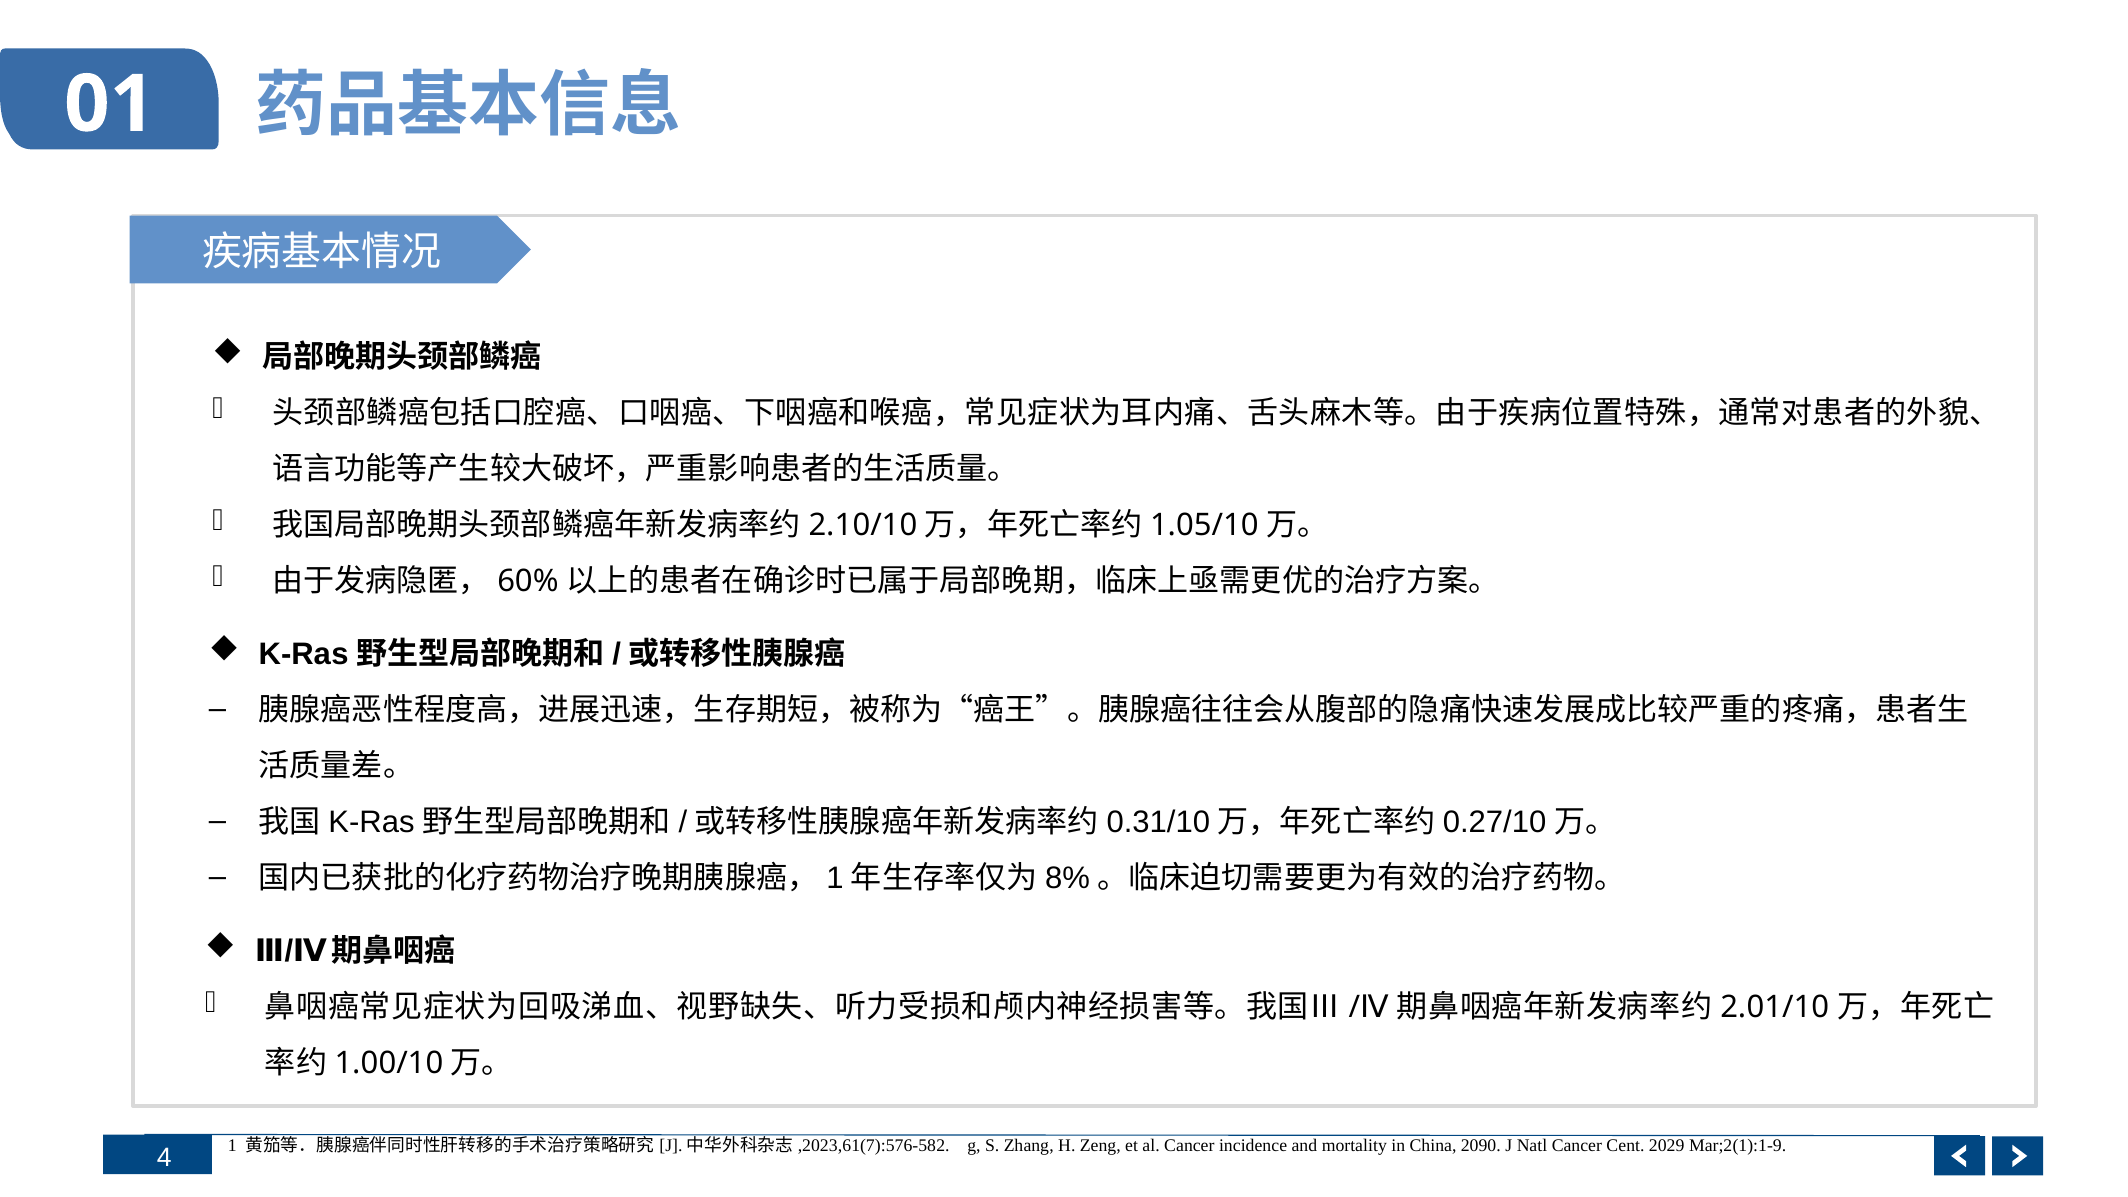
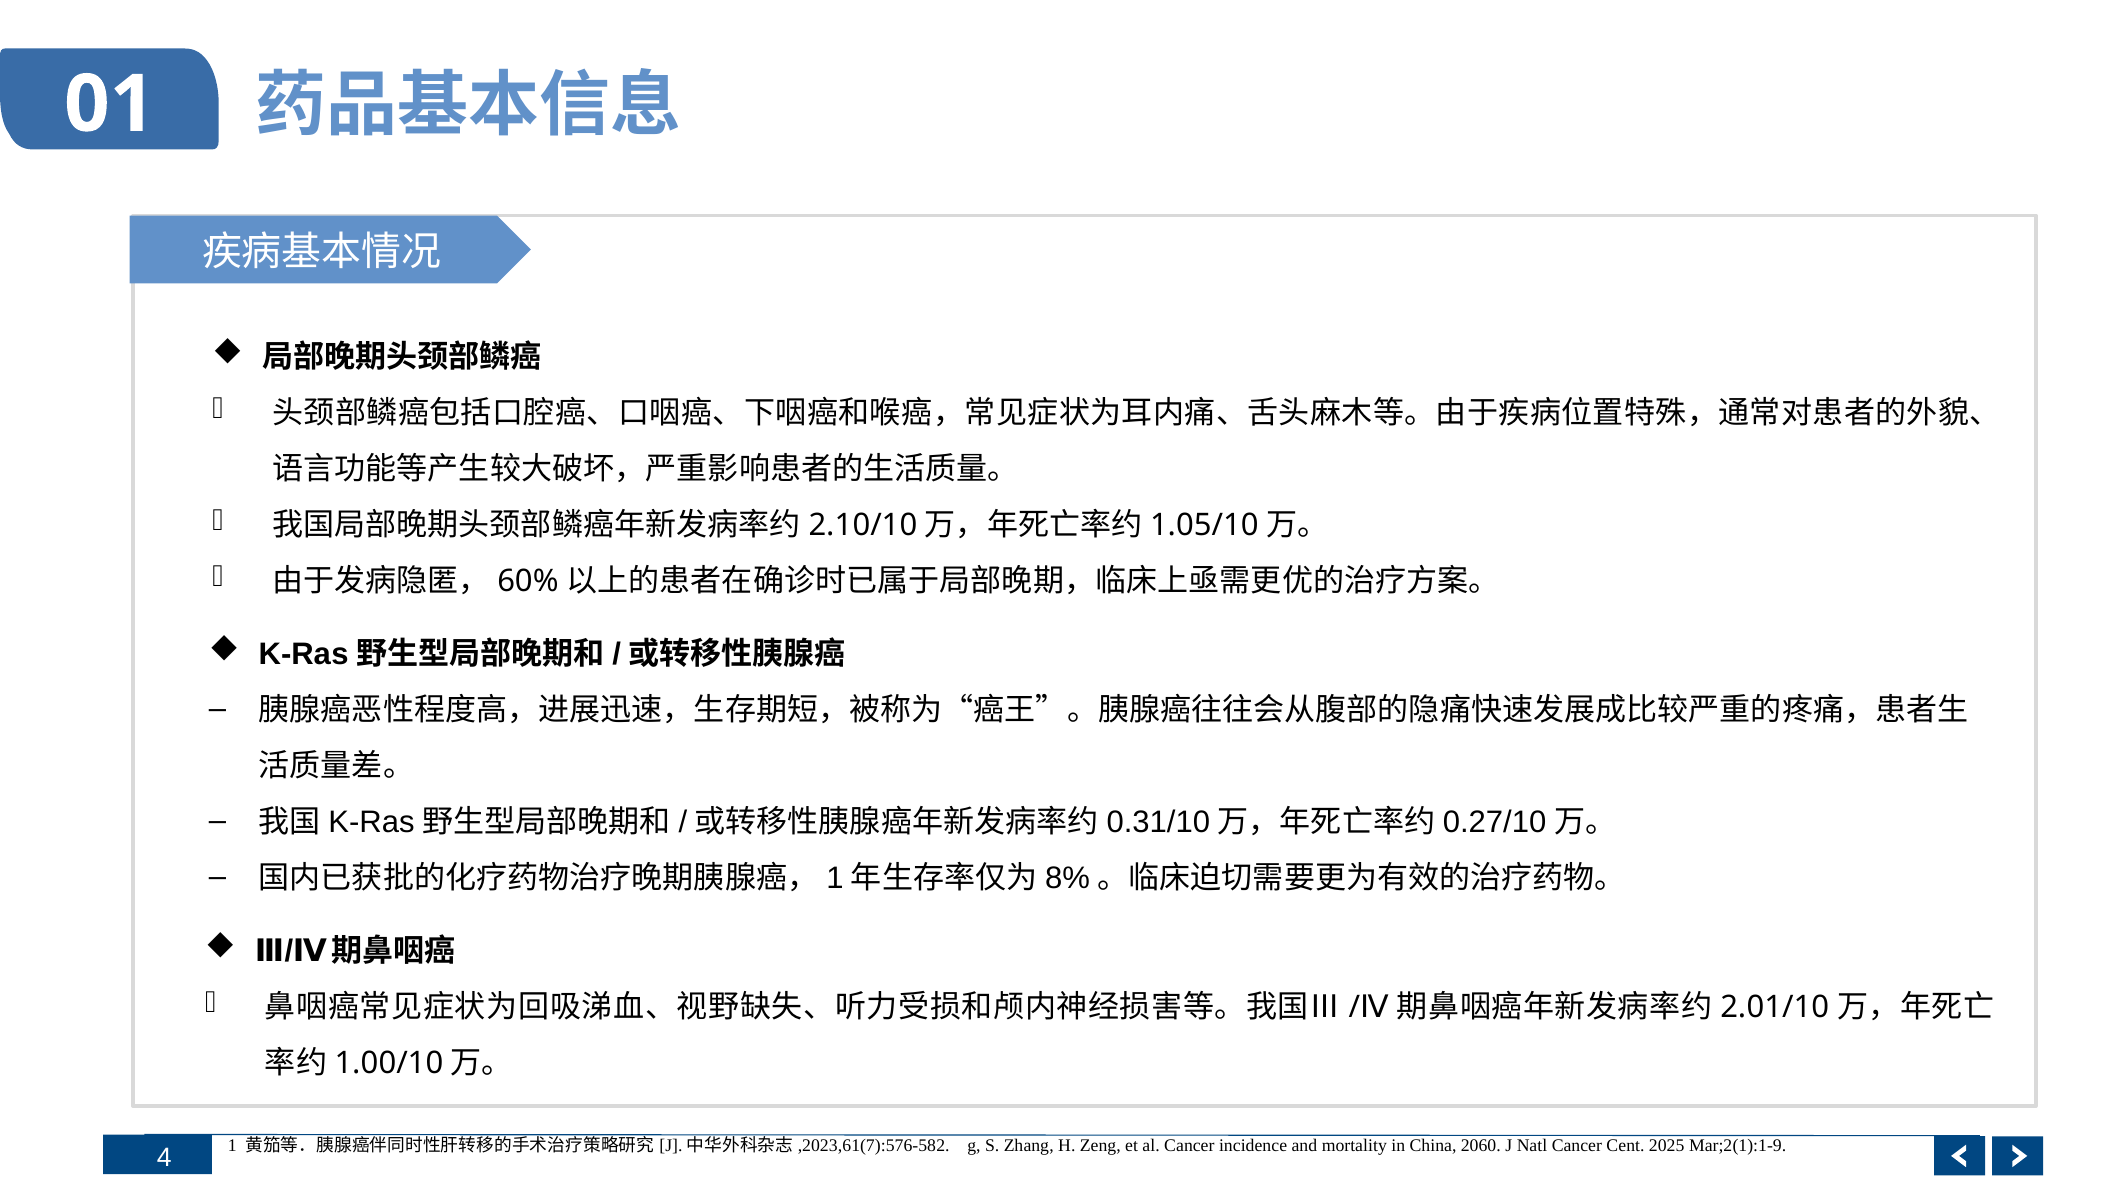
2090: 2090 -> 2060
2029: 2029 -> 2025
